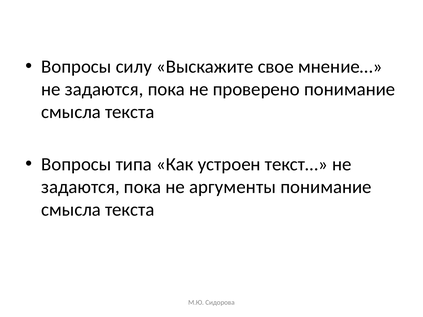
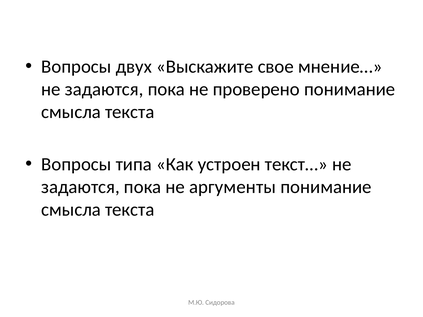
силу: силу -> двух
